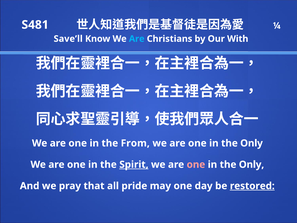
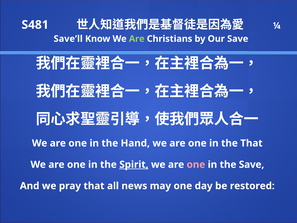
Are at (137, 39) colour: light blue -> light green
Our With: With -> Save
From: From -> Hand
Only at (252, 143): Only -> That
Only at (251, 164): Only -> Save
pride: pride -> news
restored underline: present -> none
